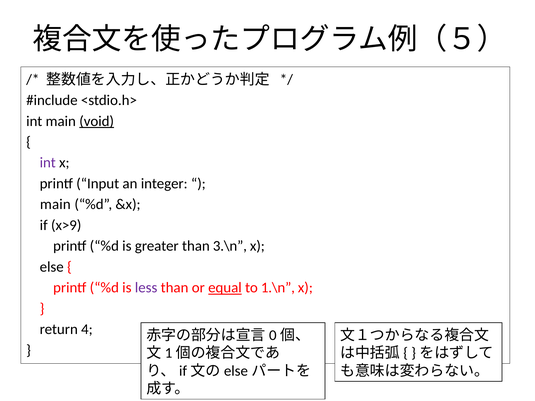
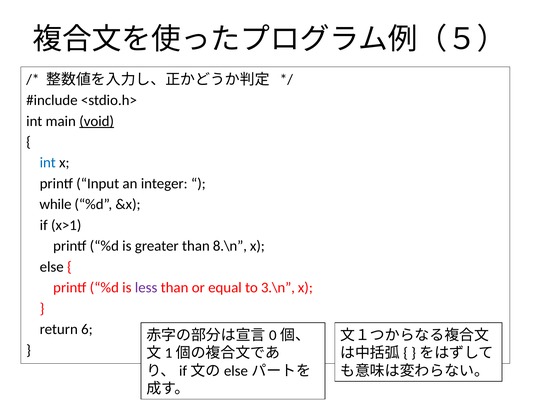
int at (48, 163) colour: purple -> blue
main at (55, 205): main -> while
x>9: x>9 -> x>1
3.\n: 3.\n -> 8.\n
equal underline: present -> none
1.\n: 1.\n -> 3.\n
4: 4 -> 6
